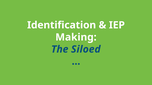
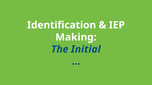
Siloed: Siloed -> Initial
